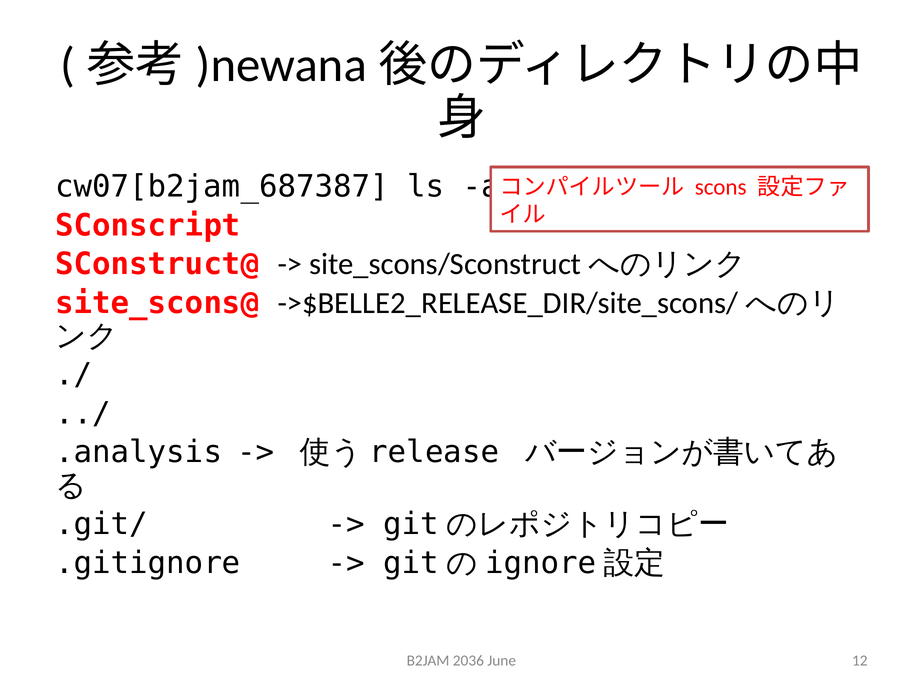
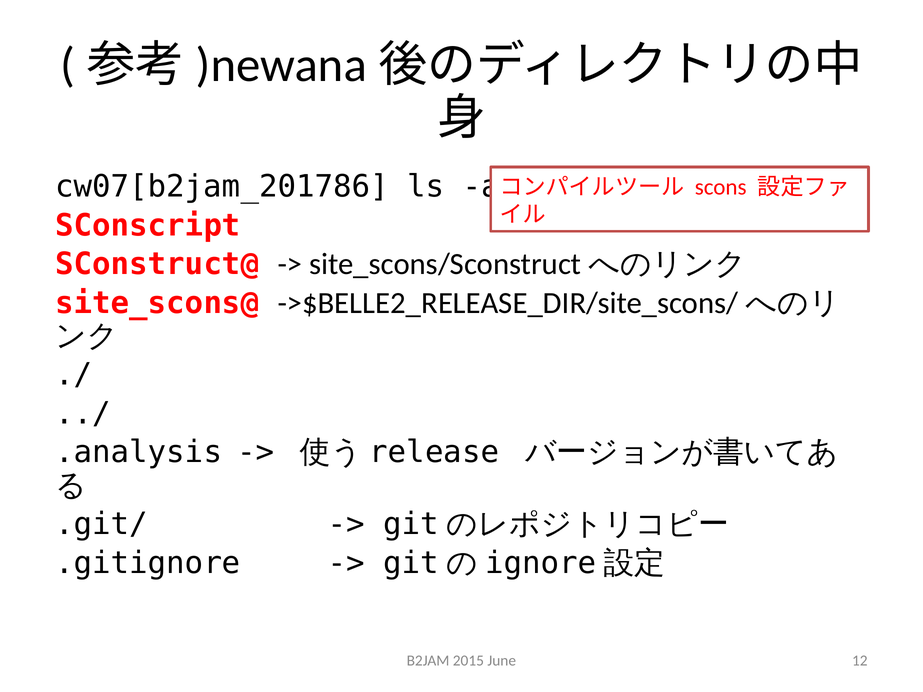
cw07[b2jam_687387: cw07[b2jam_687387 -> cw07[b2jam_201786
2036: 2036 -> 2015
